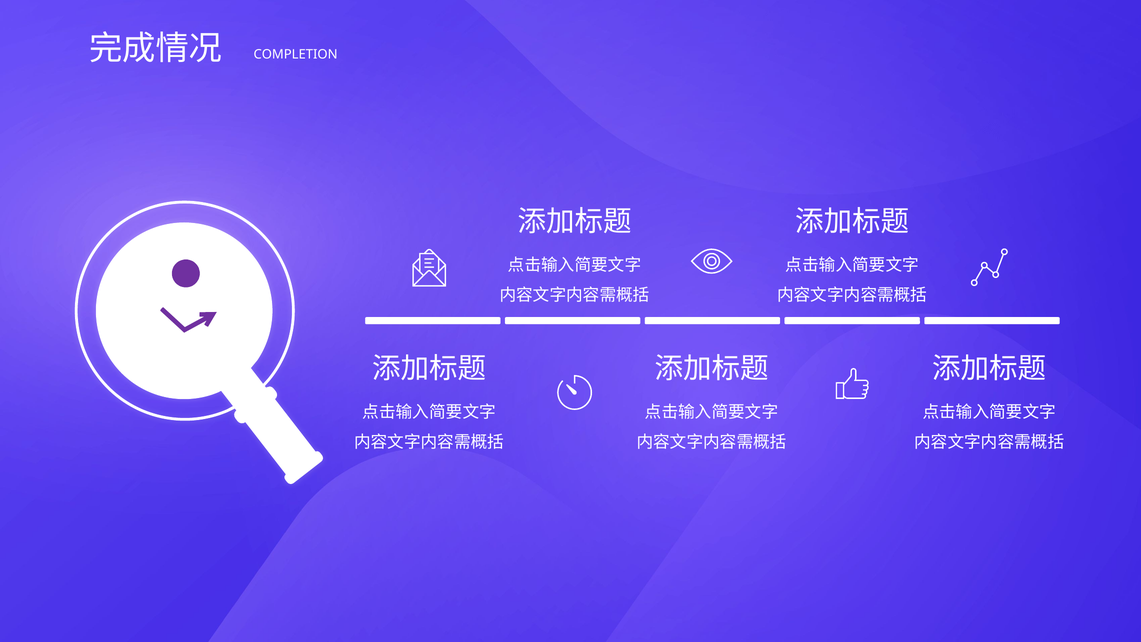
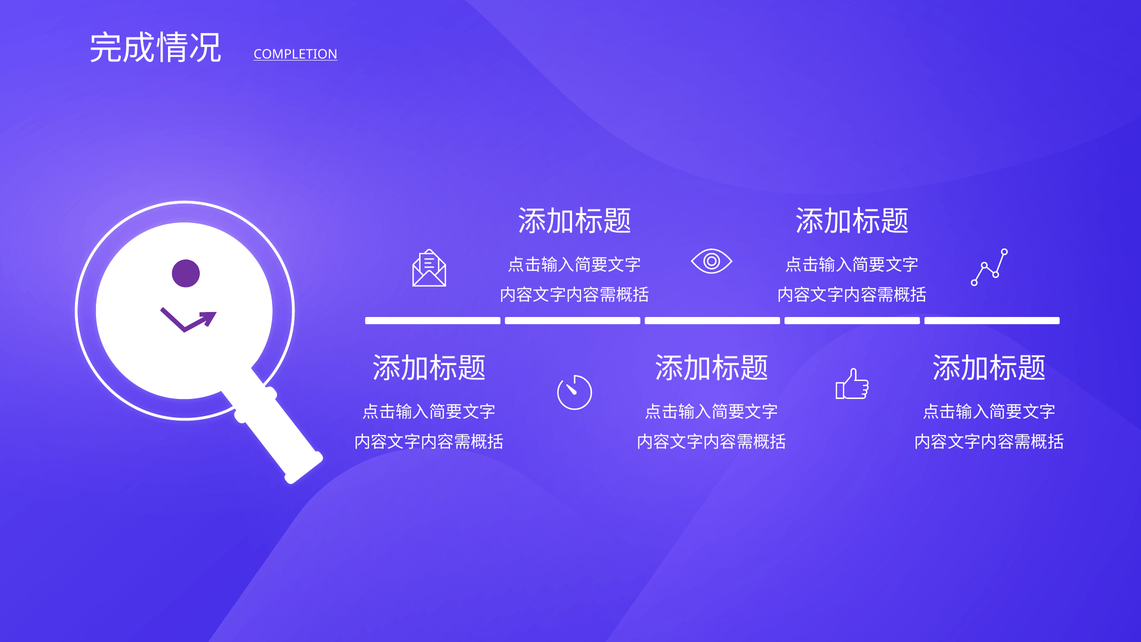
COMPLETION underline: none -> present
